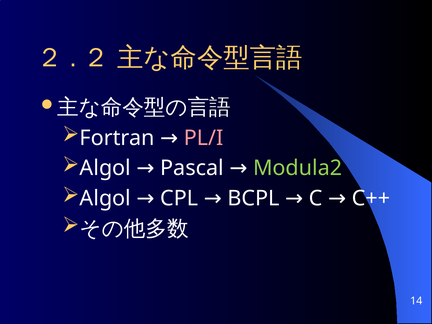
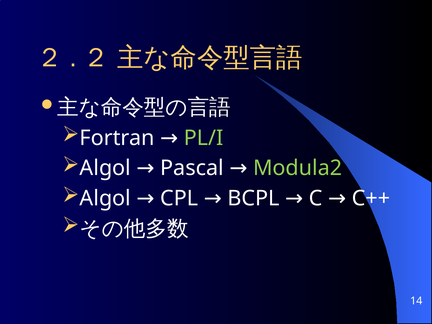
PL/I colour: pink -> light green
